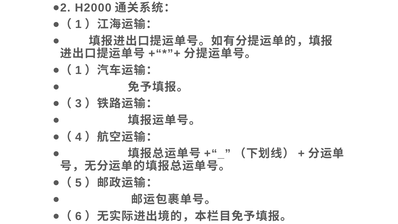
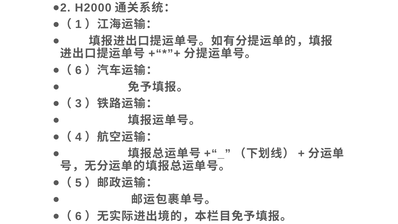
1 at (78, 70): 1 -> 6
